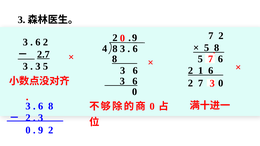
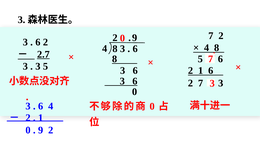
5 at (207, 48): 5 -> 4
0 at (221, 83): 0 -> 3
8 at (51, 106): 8 -> 4
3 at (41, 118): 3 -> 1
